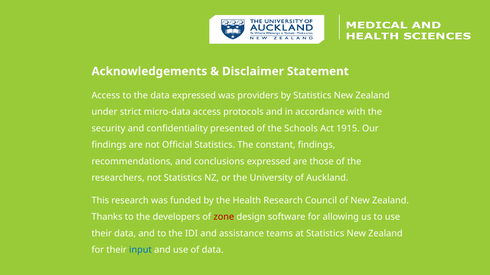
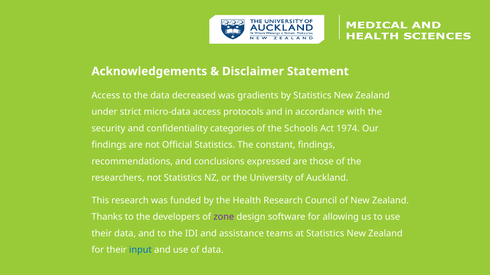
data expressed: expressed -> decreased
providers: providers -> gradients
presented: presented -> categories
1915: 1915 -> 1974
zone colour: red -> purple
